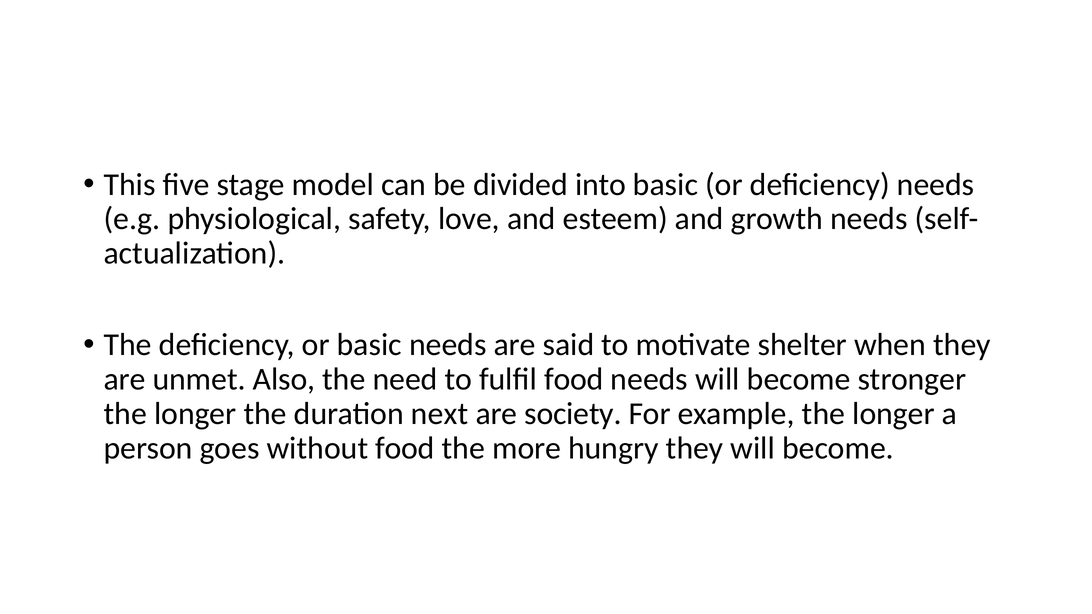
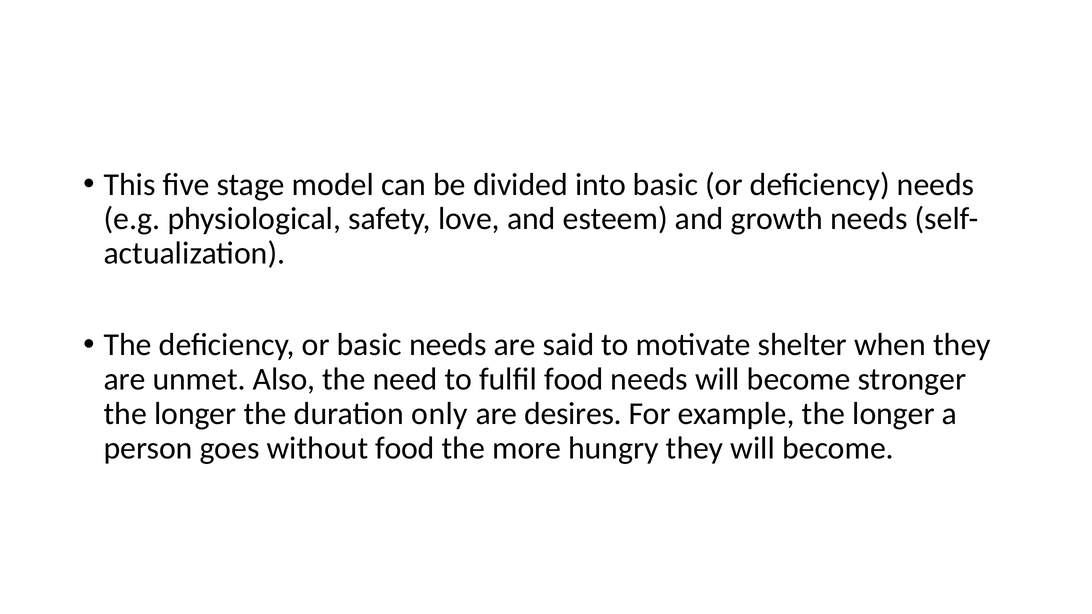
next: next -> only
society: society -> desires
